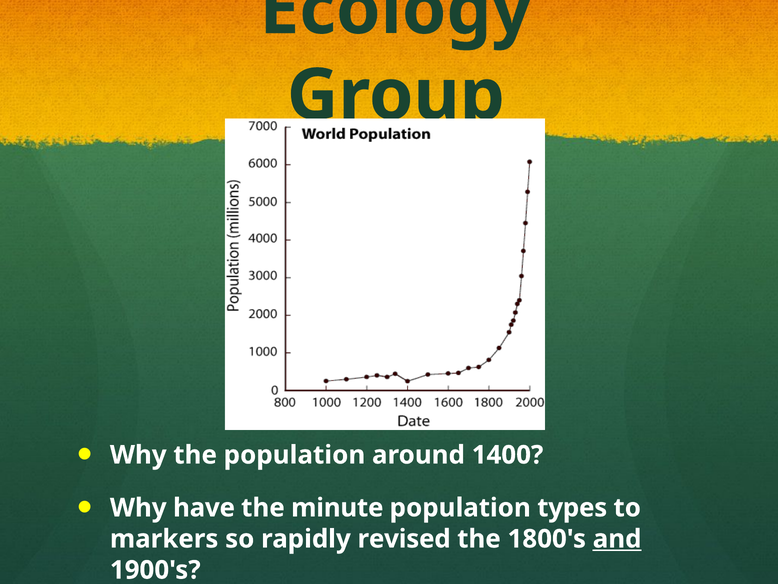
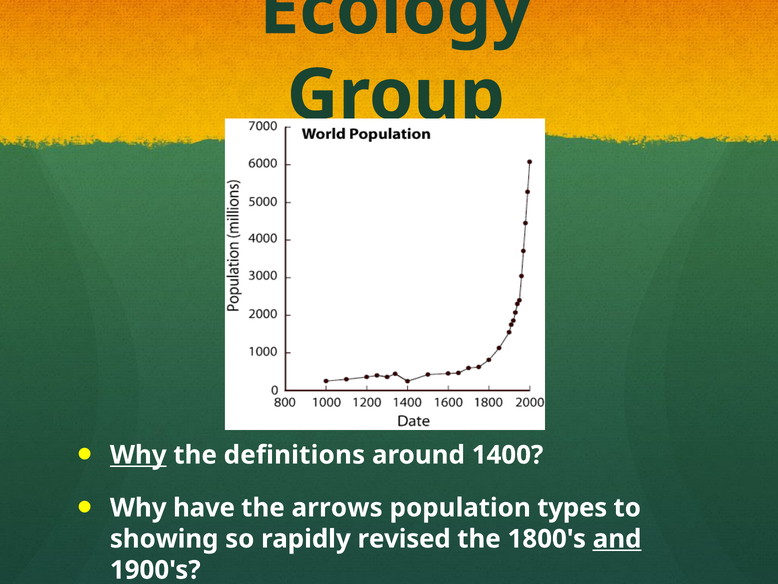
Why at (138, 455) underline: none -> present
the population: population -> definitions
minute: minute -> arrows
markers: markers -> showing
